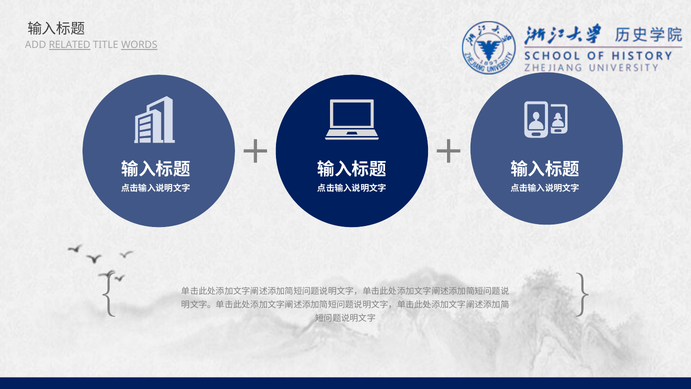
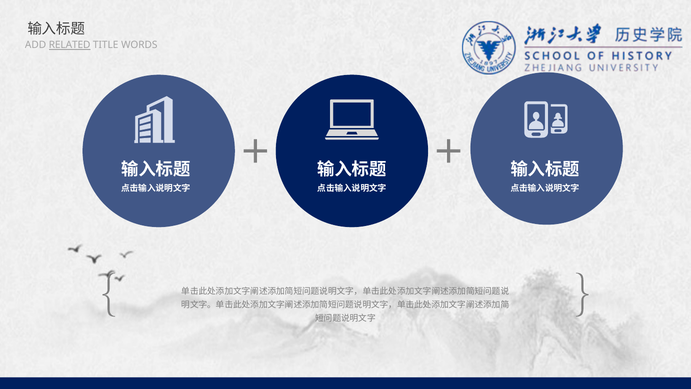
WORDS underline: present -> none
